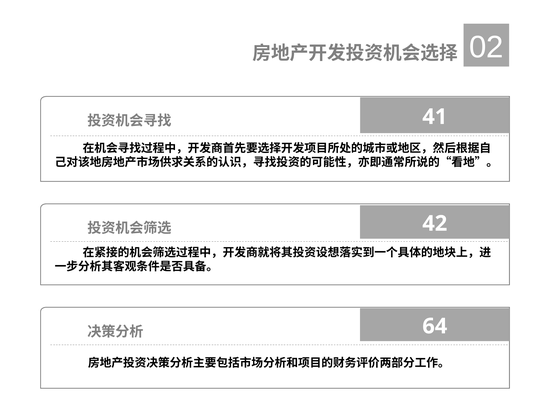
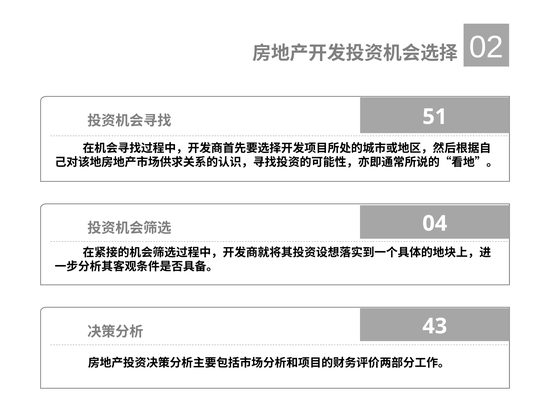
41: 41 -> 51
42: 42 -> 04
64: 64 -> 43
